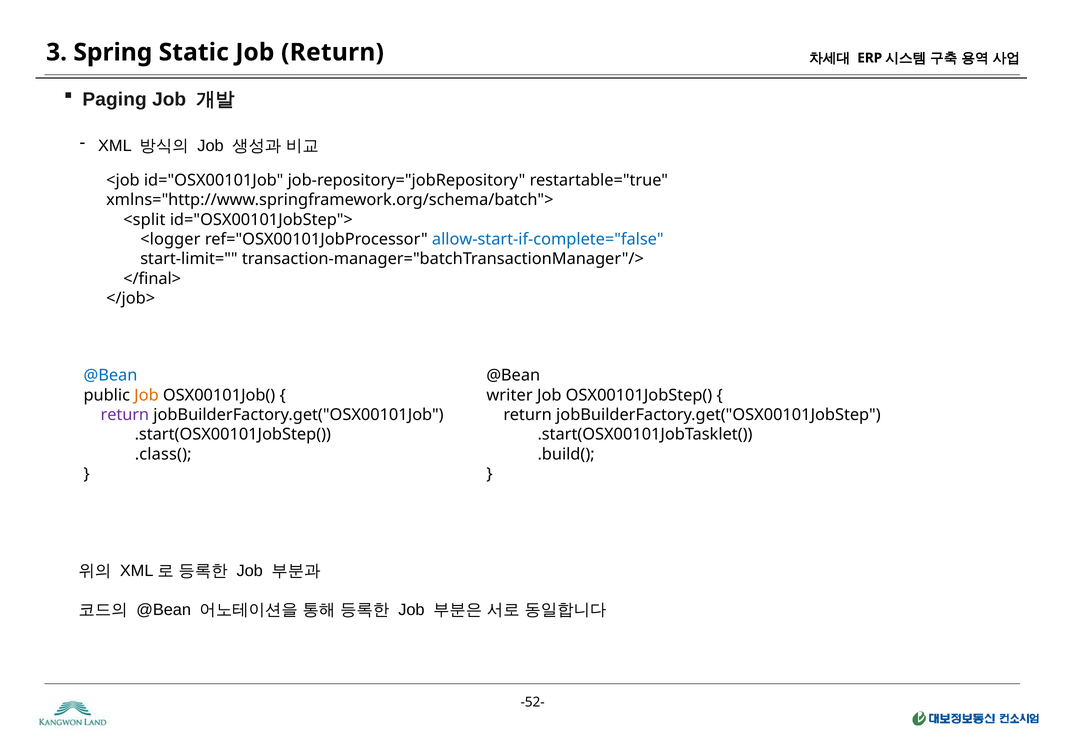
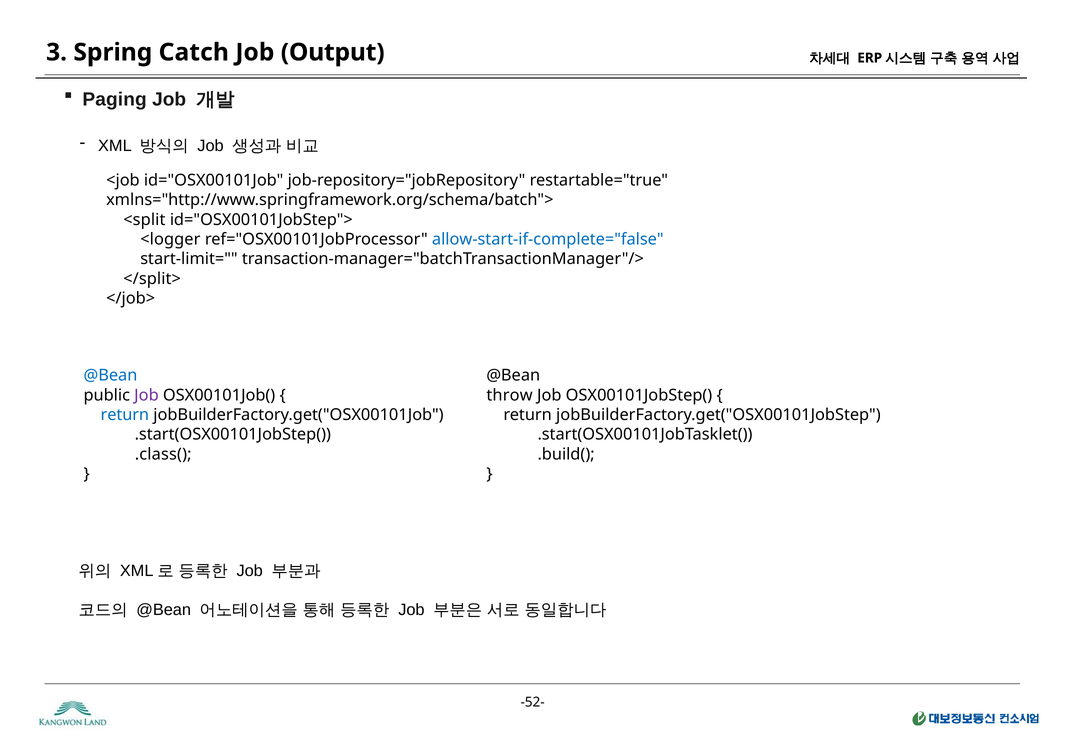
Static: Static -> Catch
Job Return: Return -> Output
</final>: </final> -> </split>
Job at (146, 395) colour: orange -> purple
writer: writer -> throw
return at (125, 415) colour: purple -> blue
